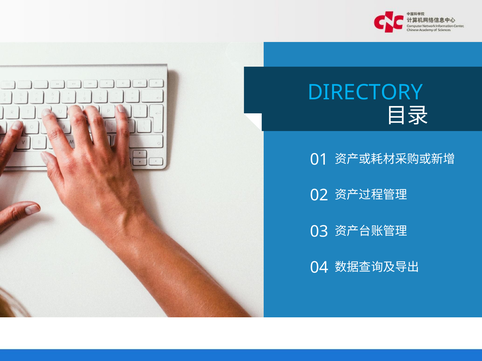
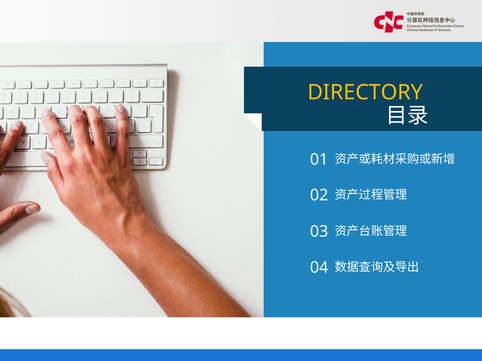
DIRECTORY colour: light blue -> yellow
